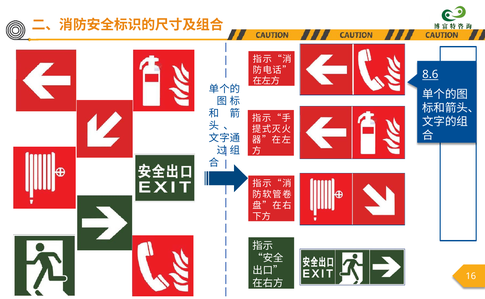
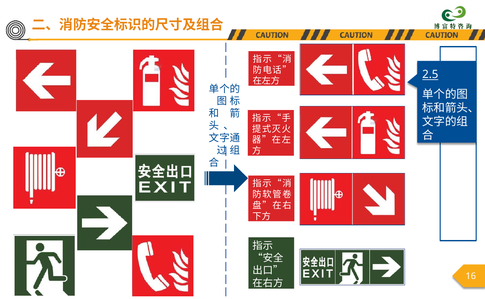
8.6: 8.6 -> 2.5
